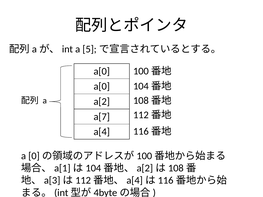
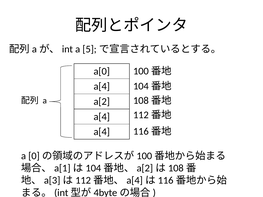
a[0 at (102, 87): a[0 -> a[4
a[7 at (102, 117): a[7 -> a[4
